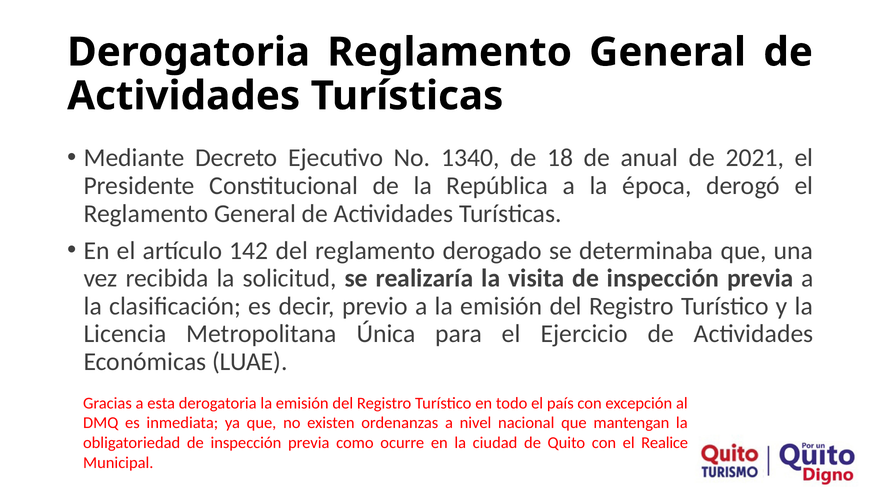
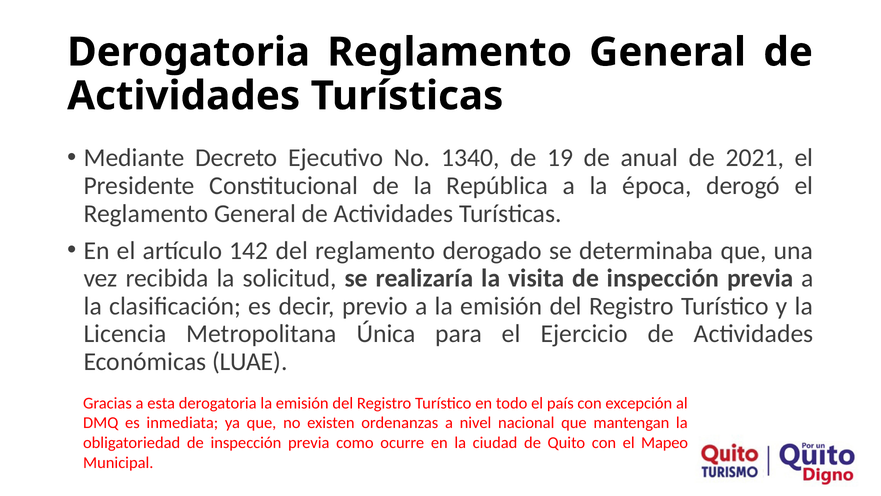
18: 18 -> 19
Realice: Realice -> Mapeo
